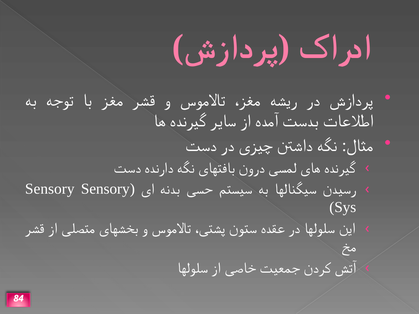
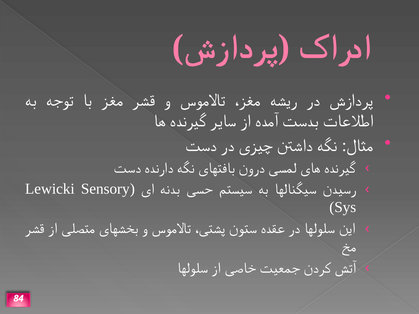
Sensory at (50, 189): Sensory -> Lewicki
